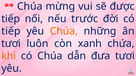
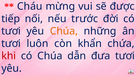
Chúa at (30, 6): Chúa -> Cháu
tiếp at (11, 31): tiếp -> tươi
xanh: xanh -> khẩn
khi colour: orange -> red
